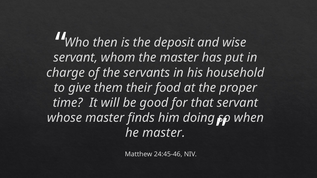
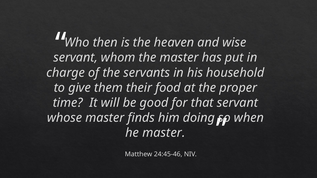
deposit: deposit -> heaven
